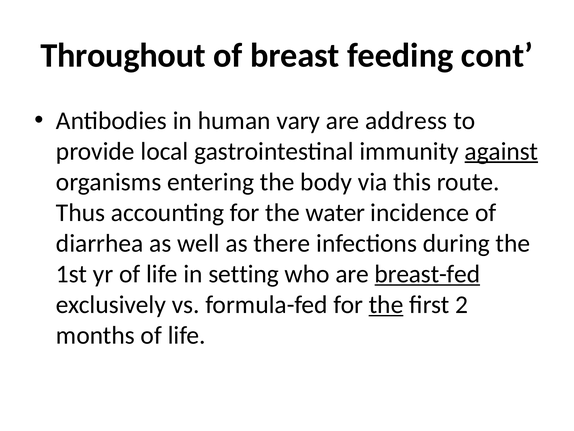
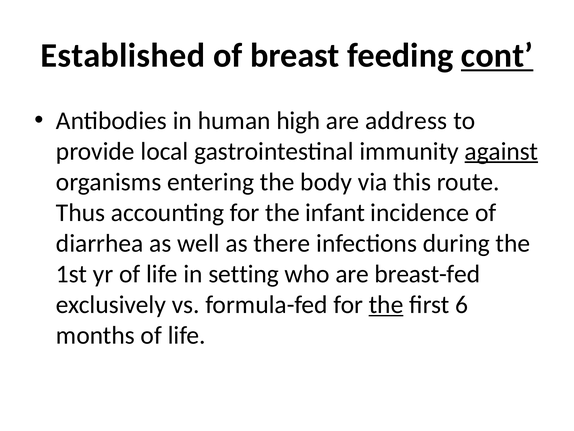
Throughout: Throughout -> Established
cont underline: none -> present
vary: vary -> high
water: water -> infant
breast-fed underline: present -> none
2: 2 -> 6
